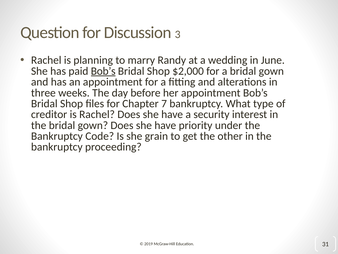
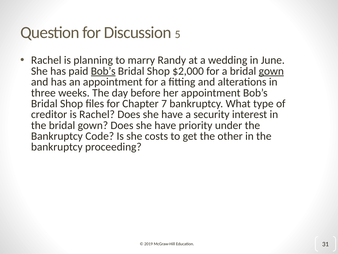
3: 3 -> 5
gown at (271, 71) underline: none -> present
grain: grain -> costs
